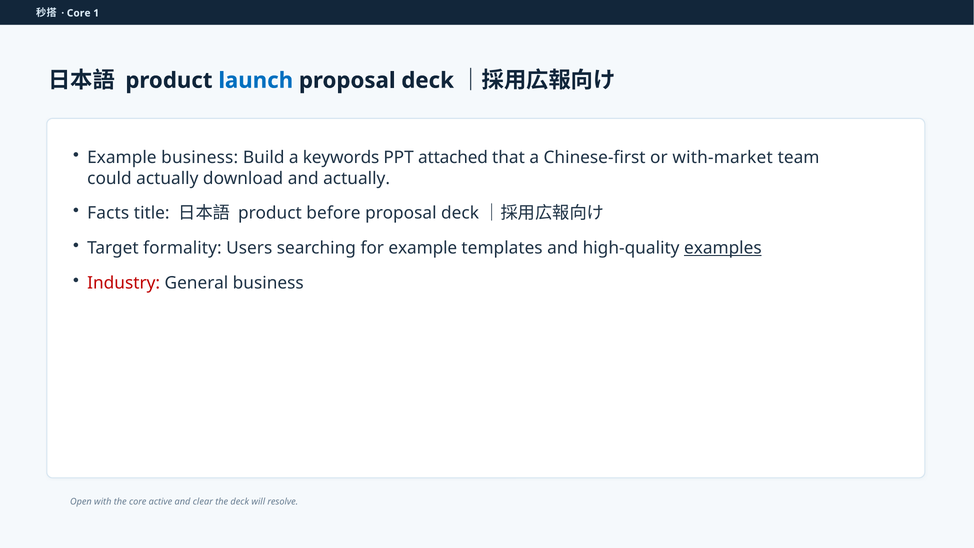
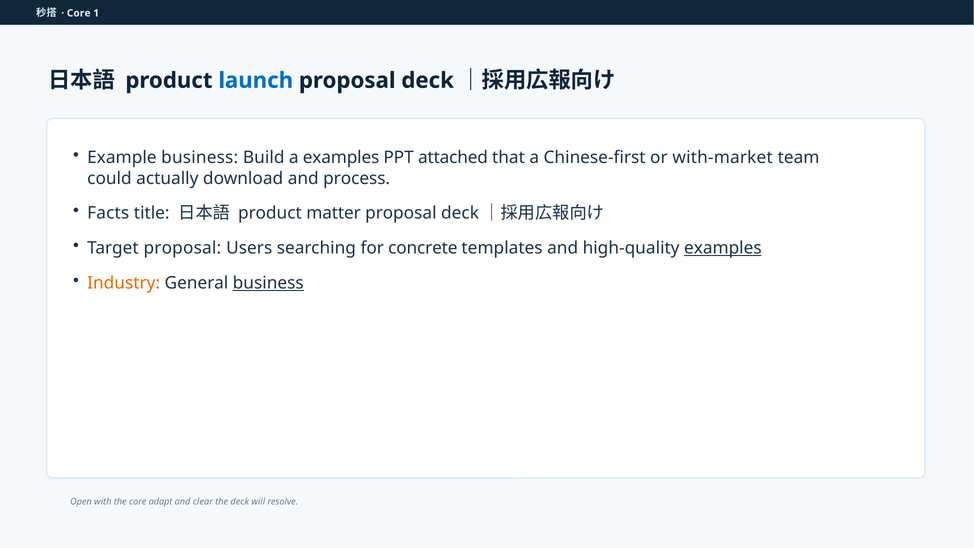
a keywords: keywords -> examples
and actually: actually -> process
before: before -> matter
Target formality: formality -> proposal
for example: example -> concrete
Industry colour: red -> orange
business at (268, 283) underline: none -> present
active: active -> adapt
